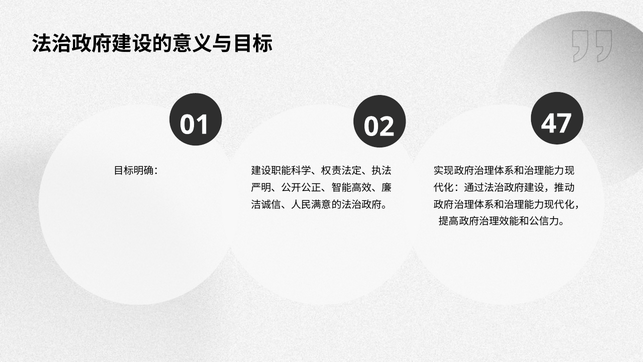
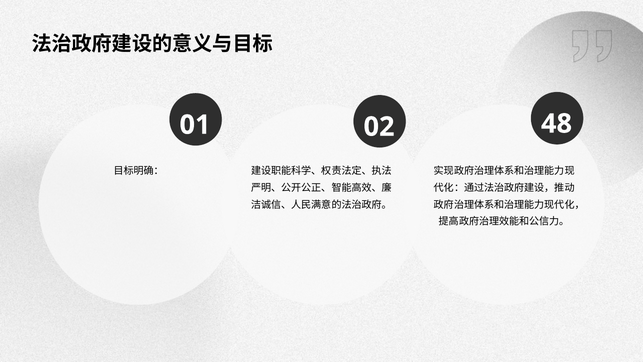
47: 47 -> 48
